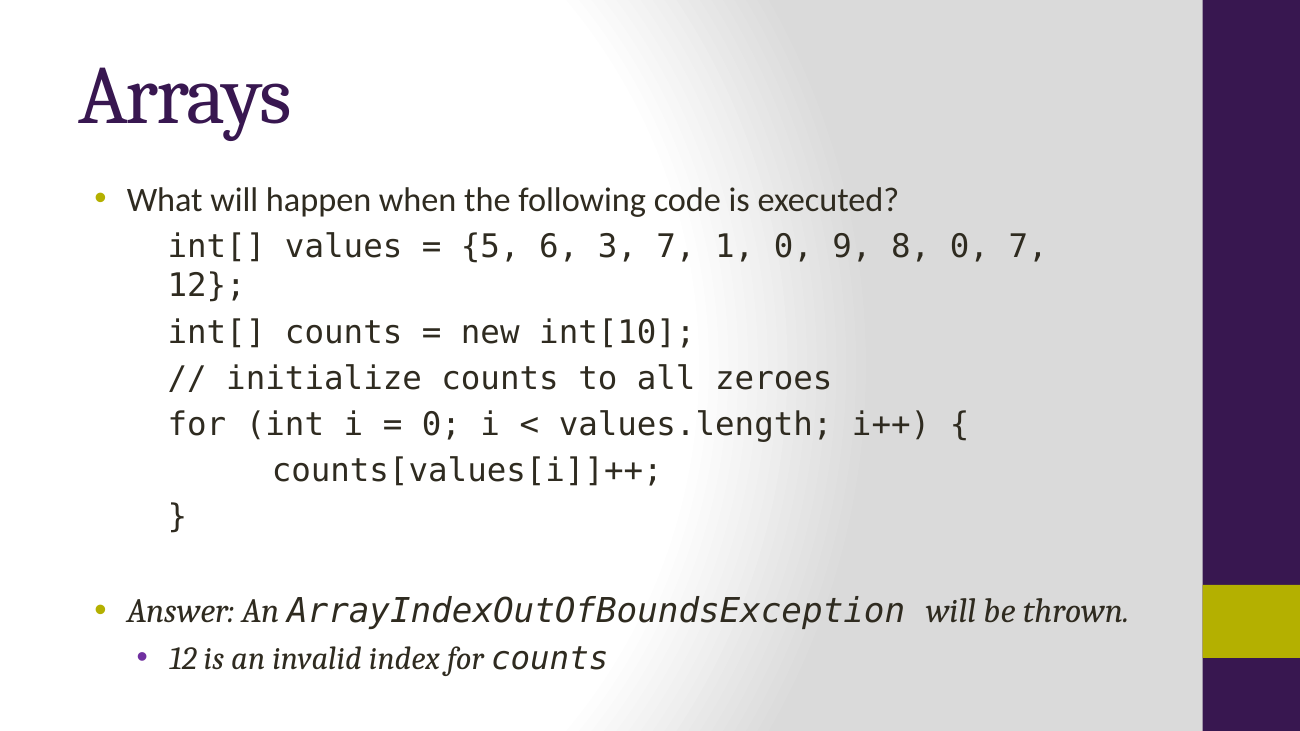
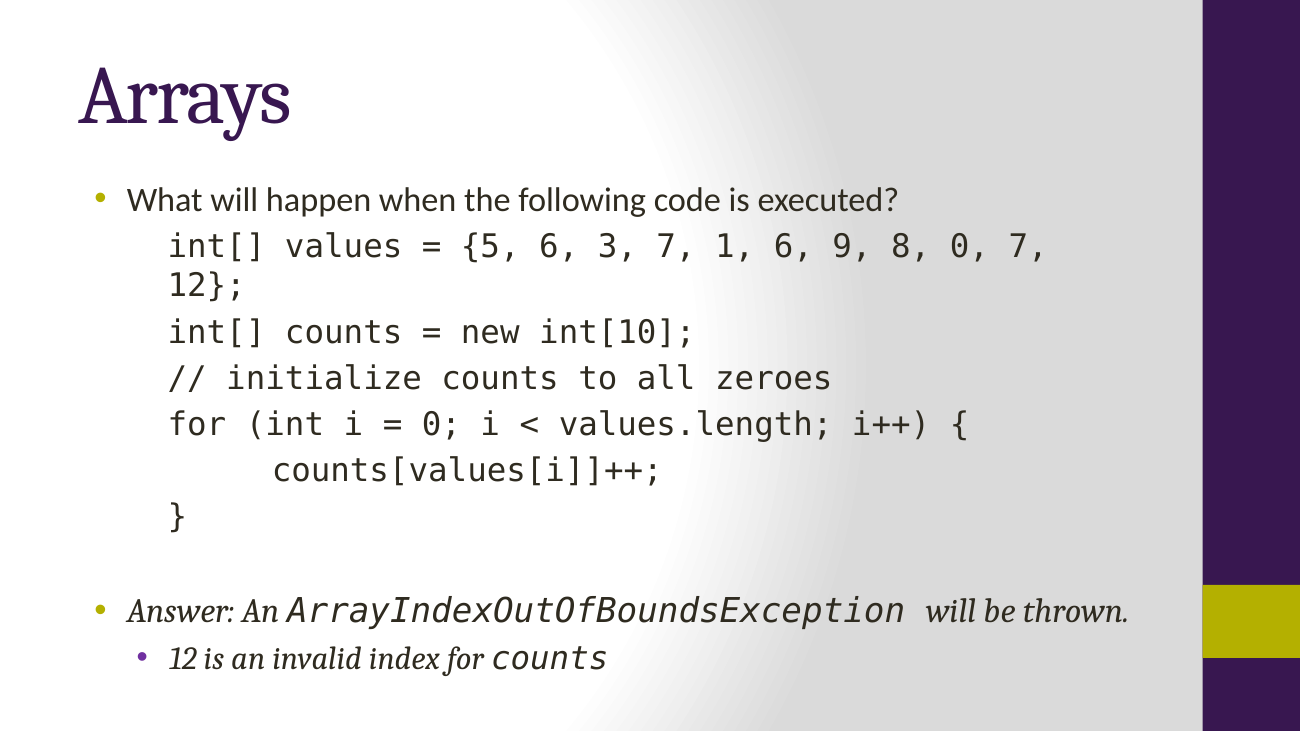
1 0: 0 -> 6
